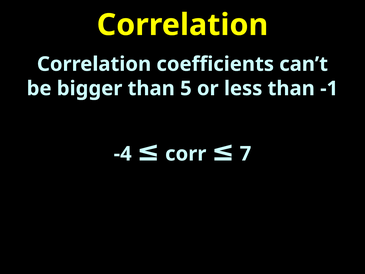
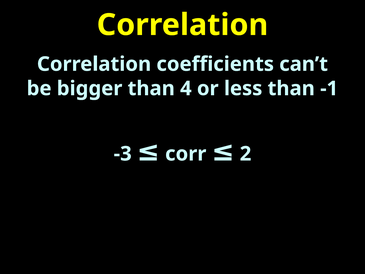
5: 5 -> 4
-4: -4 -> -3
7: 7 -> 2
